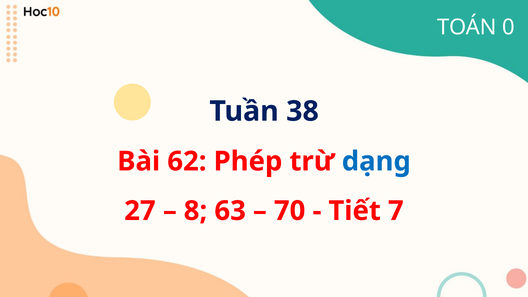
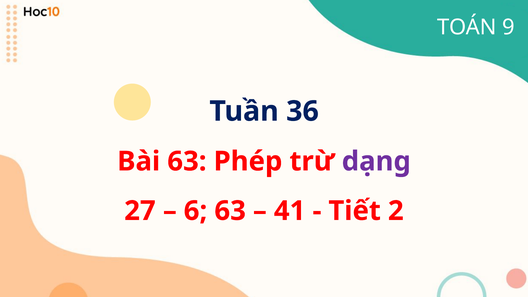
0: 0 -> 9
38: 38 -> 36
Bài 62: 62 -> 63
dạng colour: blue -> purple
8: 8 -> 6
70: 70 -> 41
7: 7 -> 2
